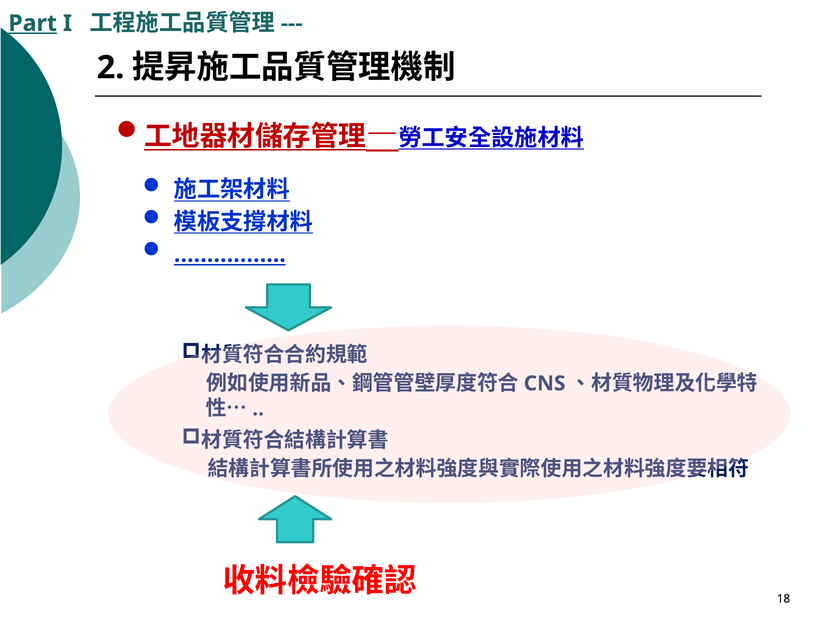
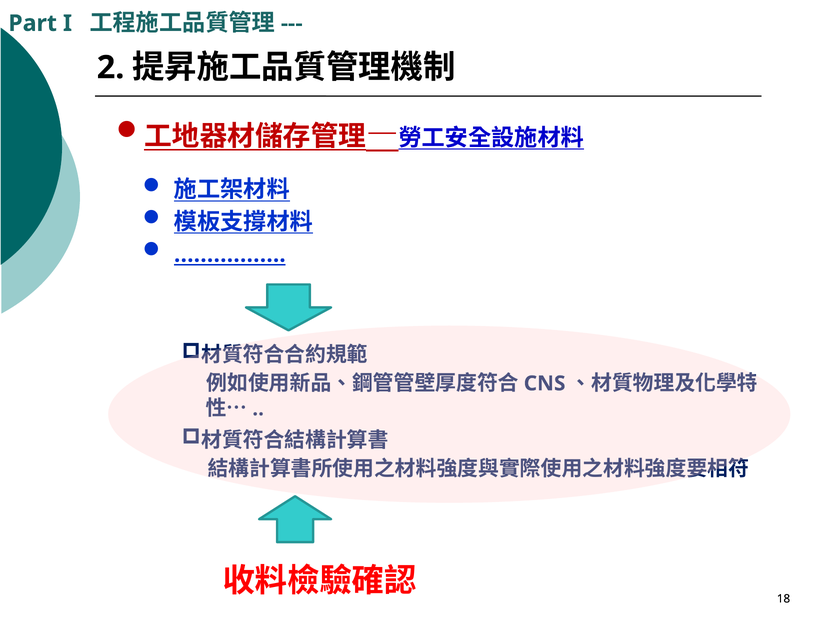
Part underline: present -> none
